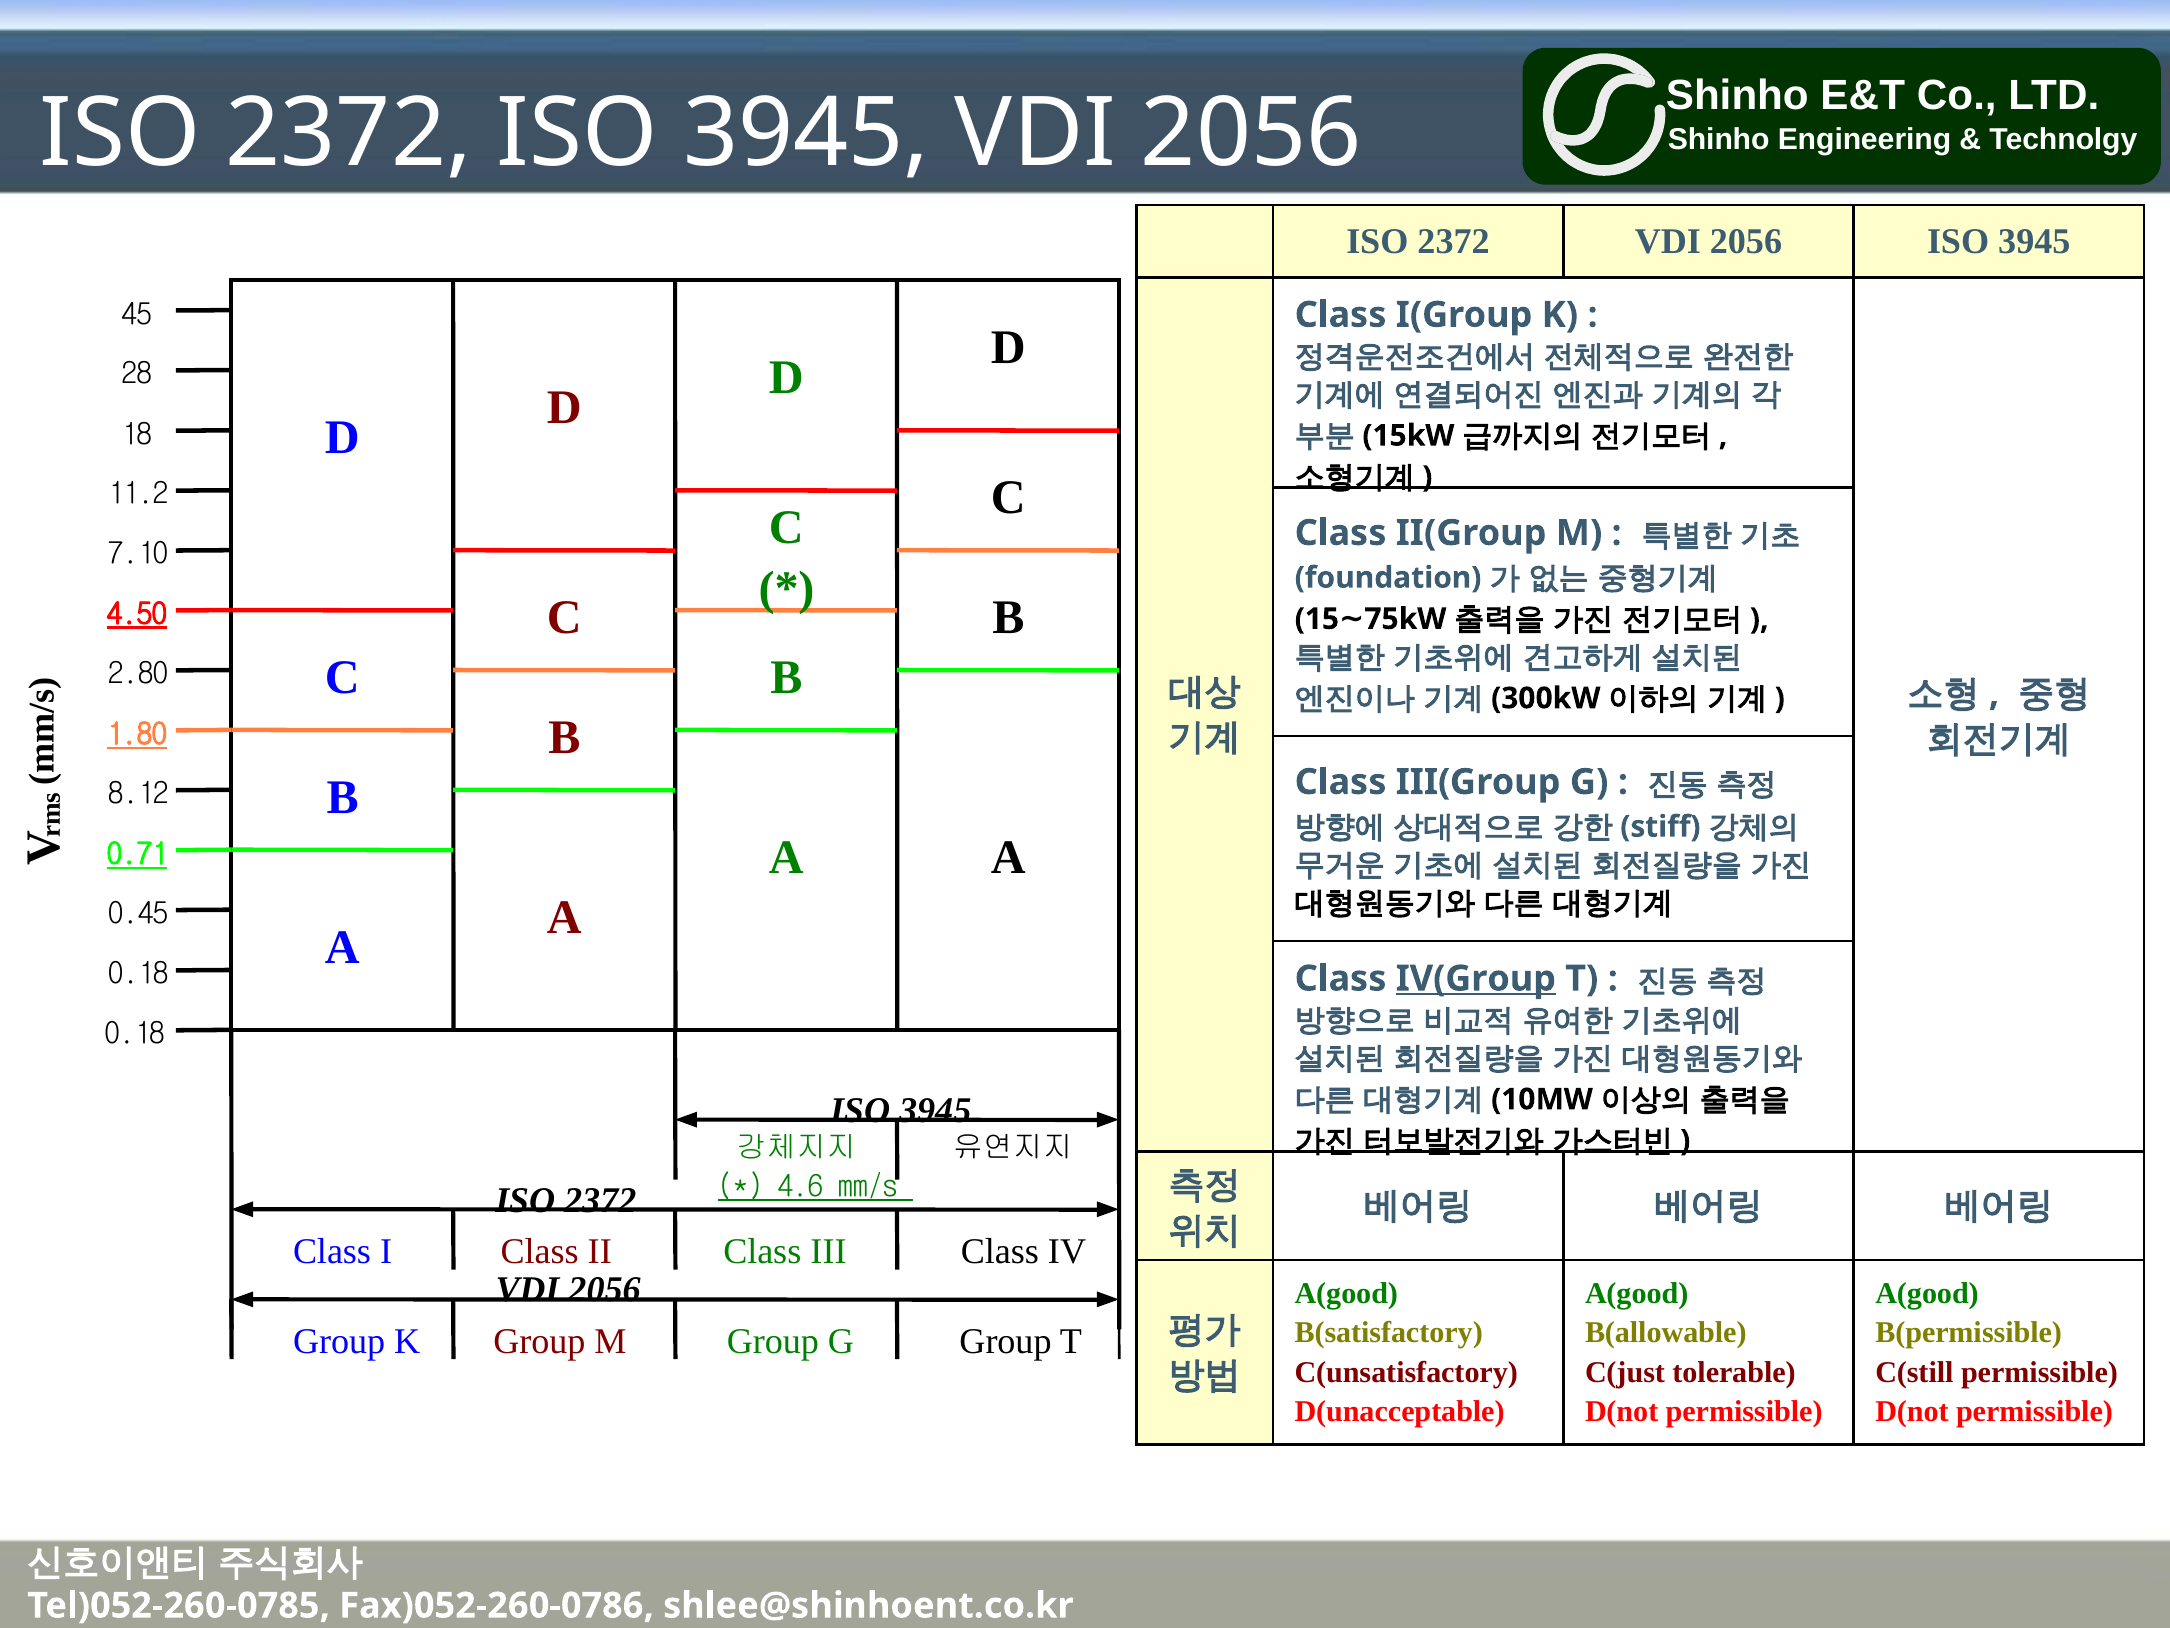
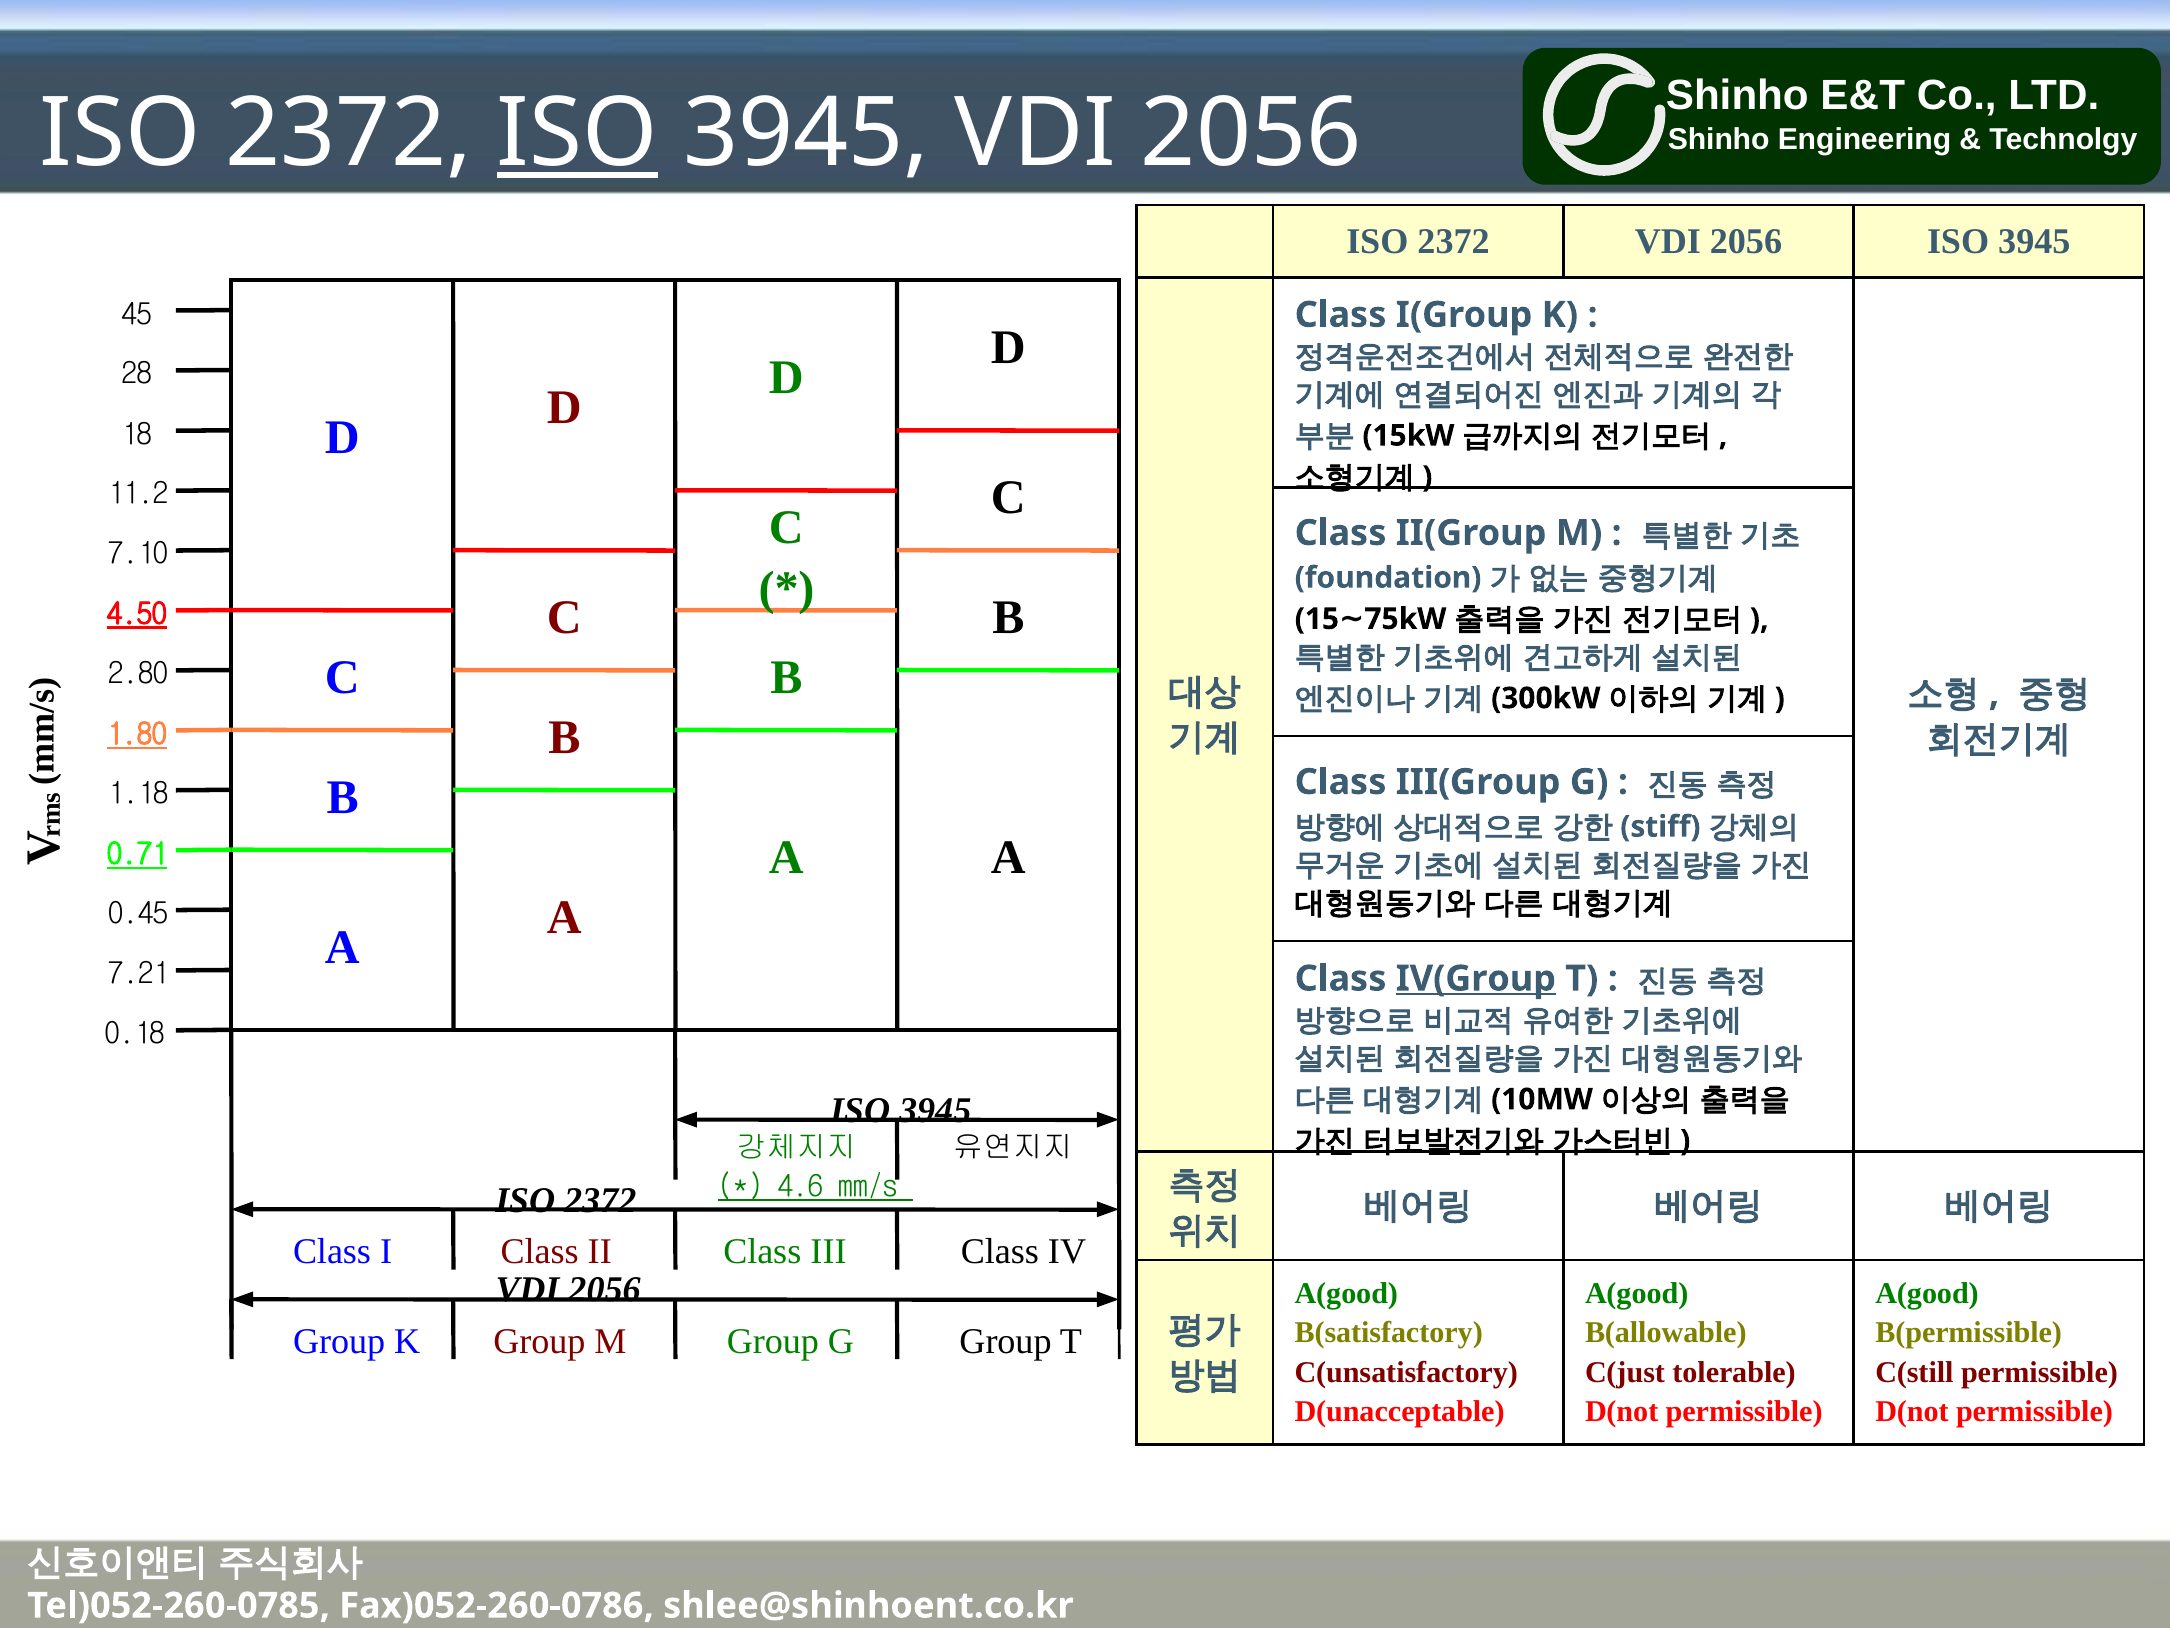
ISO at (578, 133) underline: none -> present
8.12: 8.12 -> 1.18
0.18 at (138, 973): 0.18 -> 7.21
